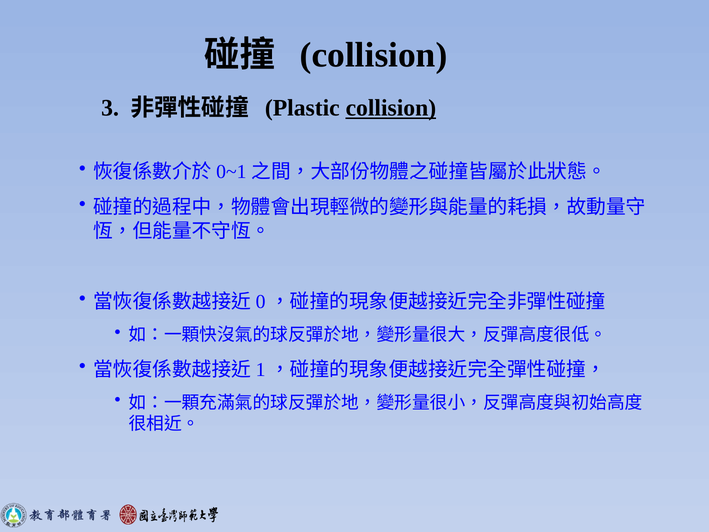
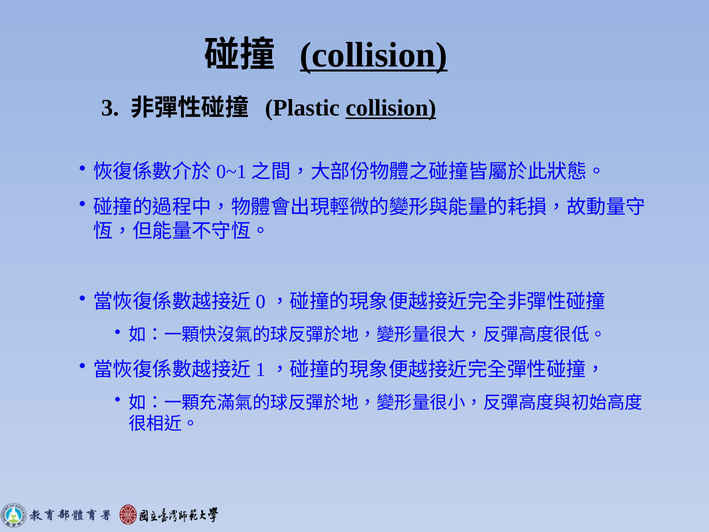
collision at (374, 55) underline: none -> present
